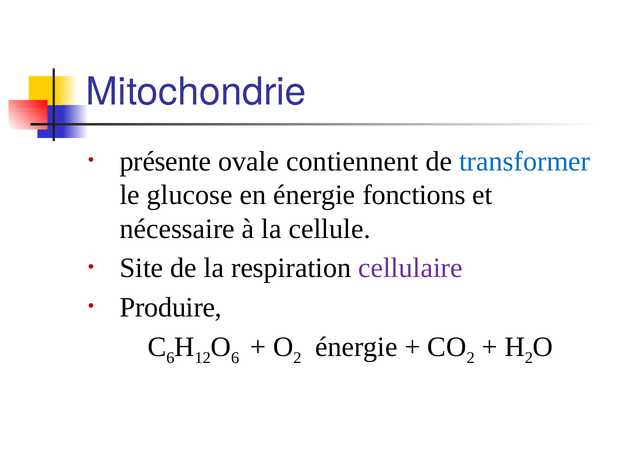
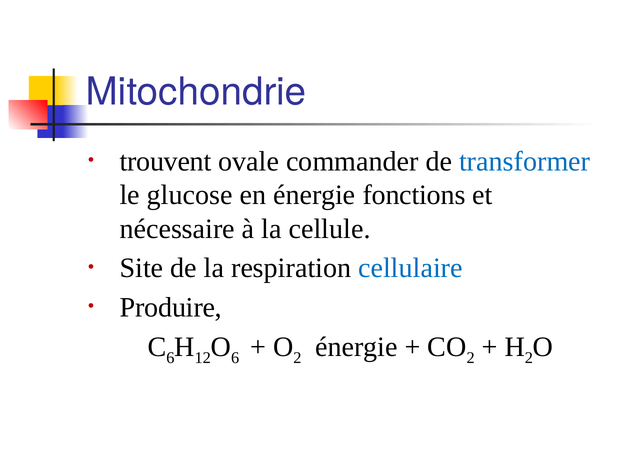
présente: présente -> trouvent
contiennent: contiennent -> commander
cellulaire colour: purple -> blue
